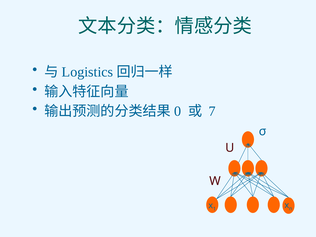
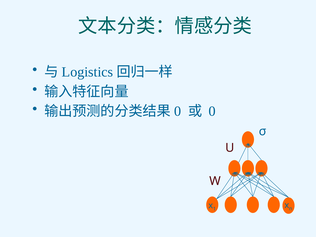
7 at (212, 111): 7 -> 0
